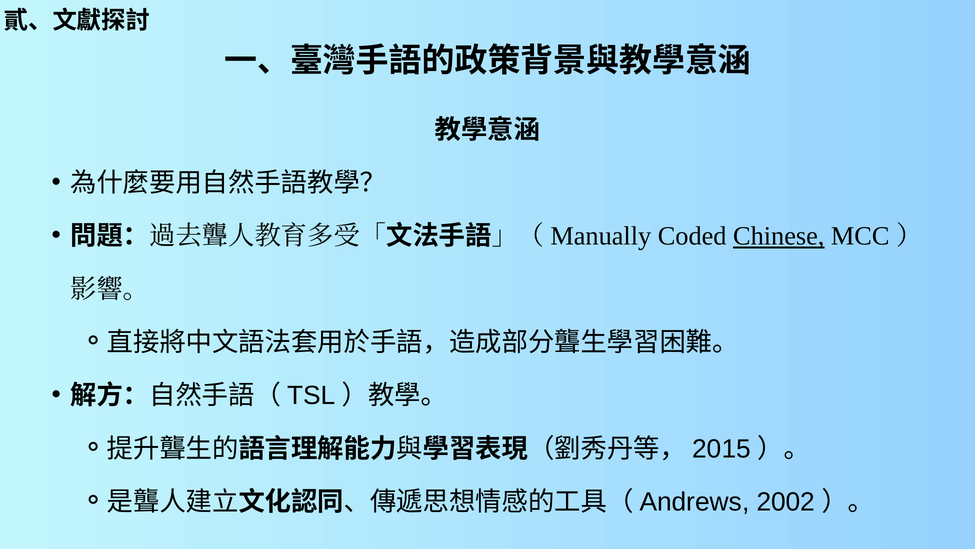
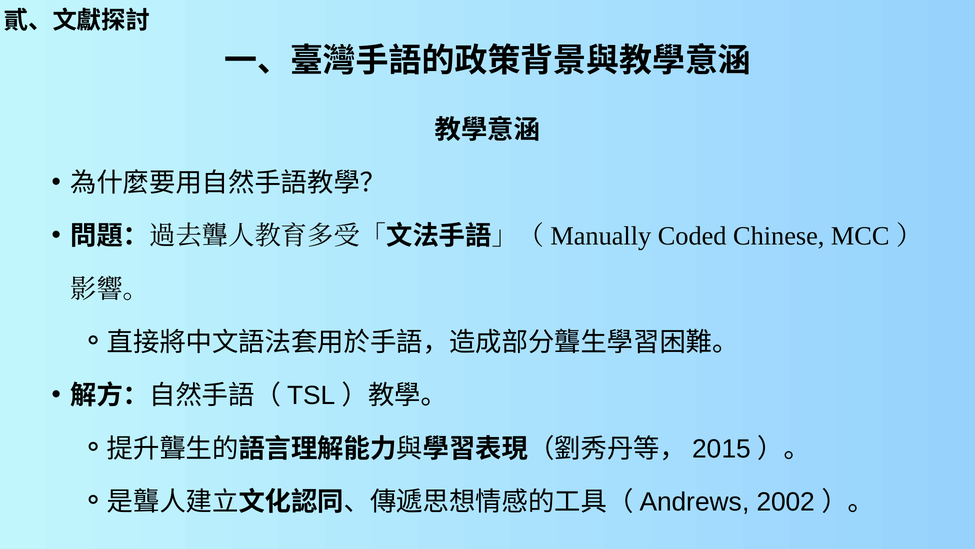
Chinese underline: present -> none
